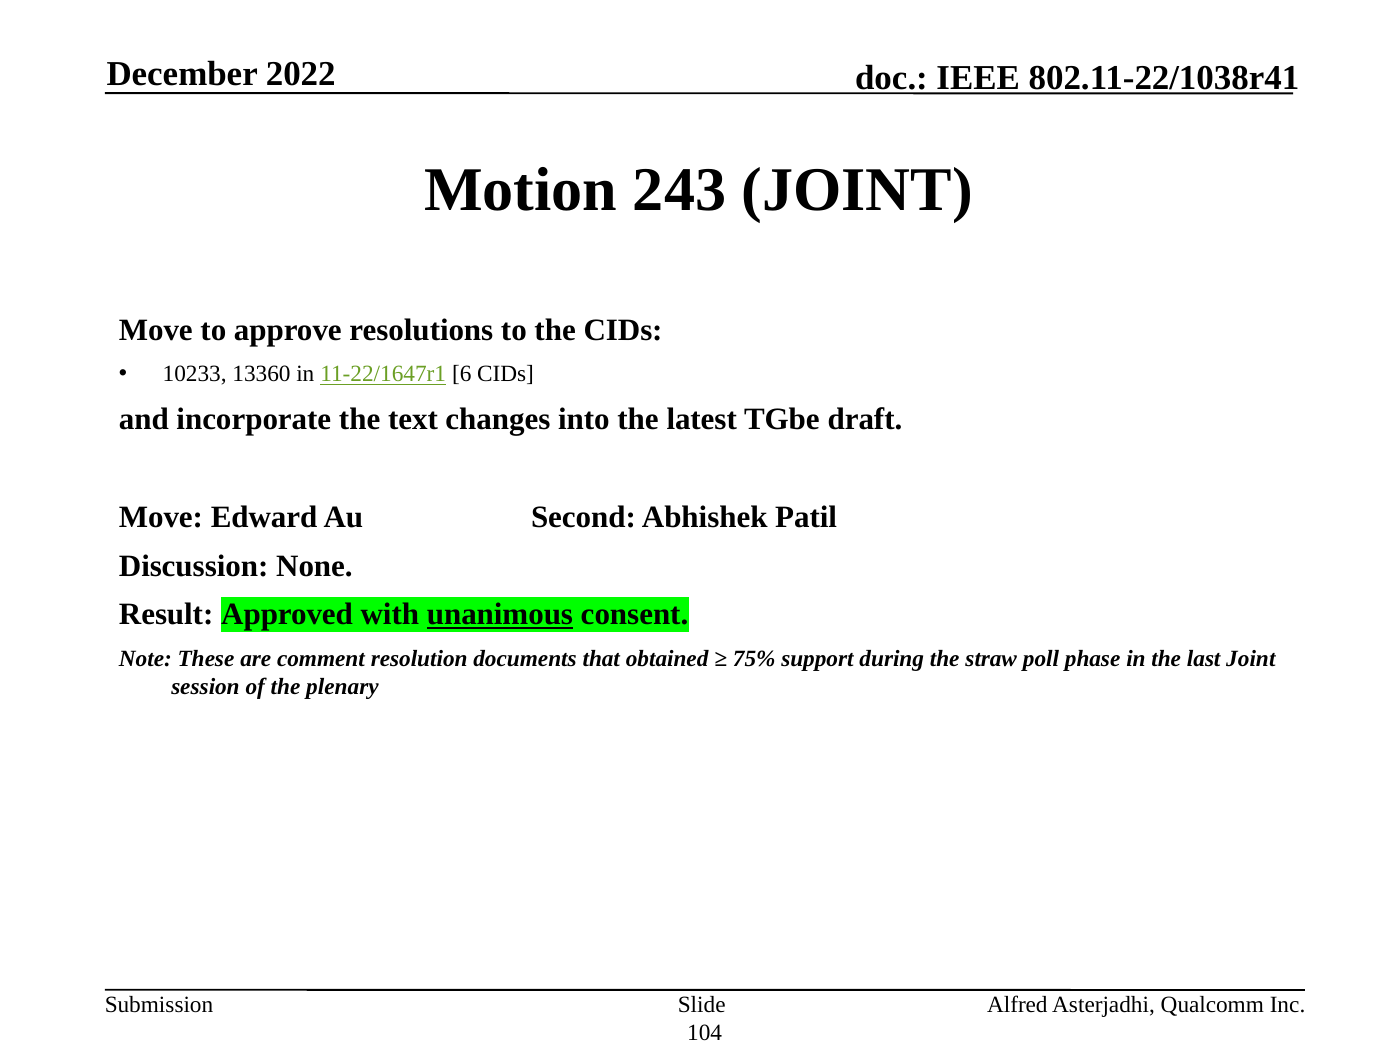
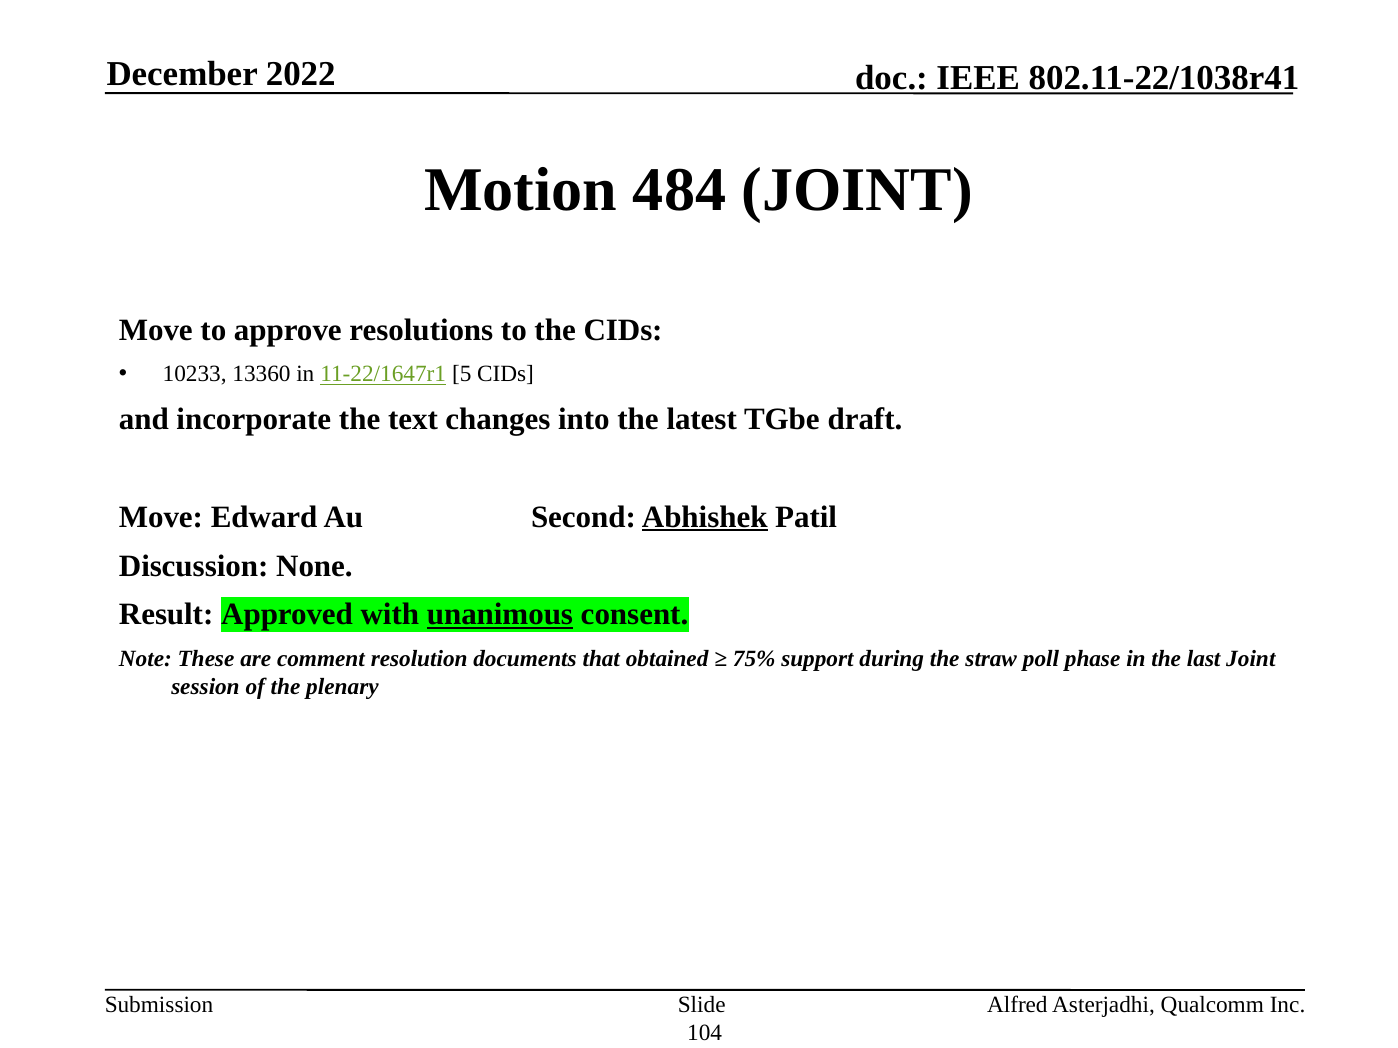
243: 243 -> 484
6: 6 -> 5
Abhishek underline: none -> present
